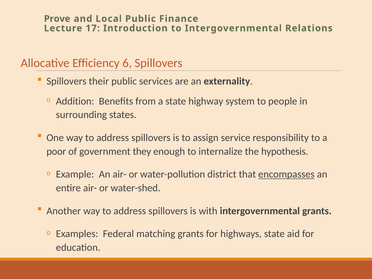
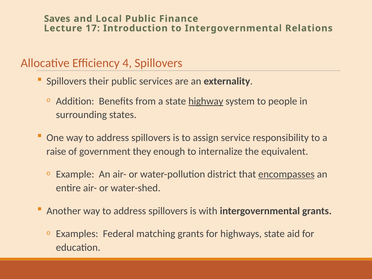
Prove: Prove -> Saves
6: 6 -> 4
highway underline: none -> present
poor: poor -> raise
hypothesis: hypothesis -> equivalent
